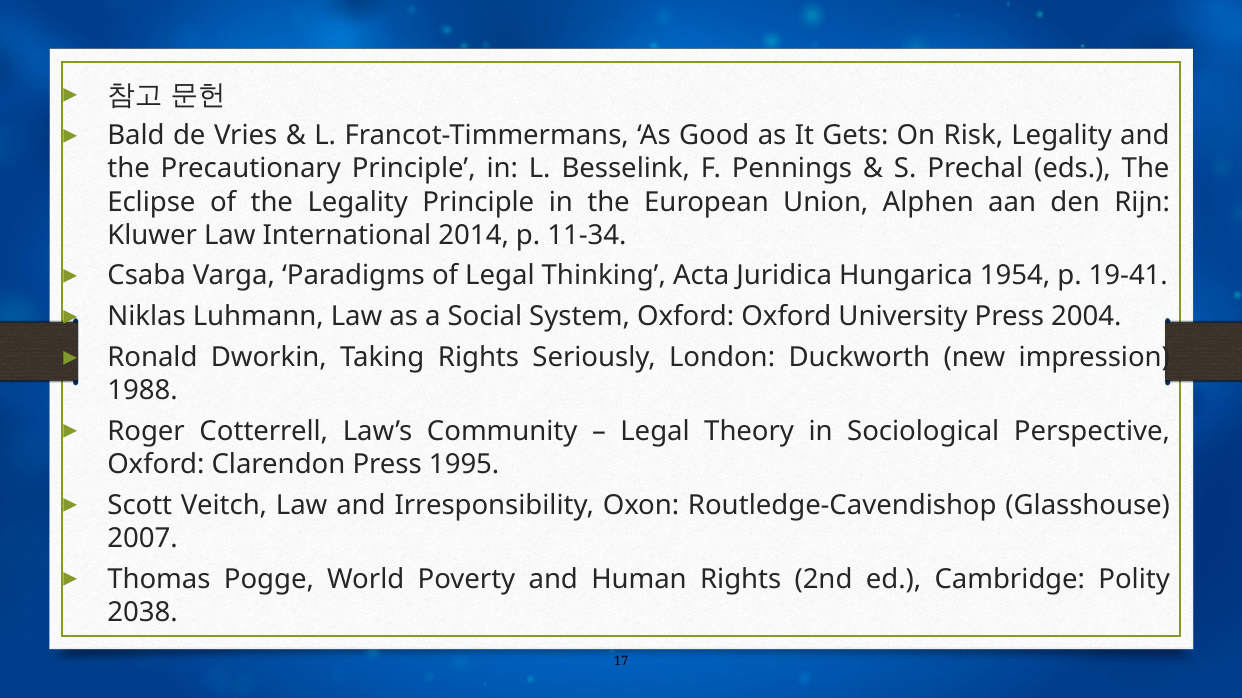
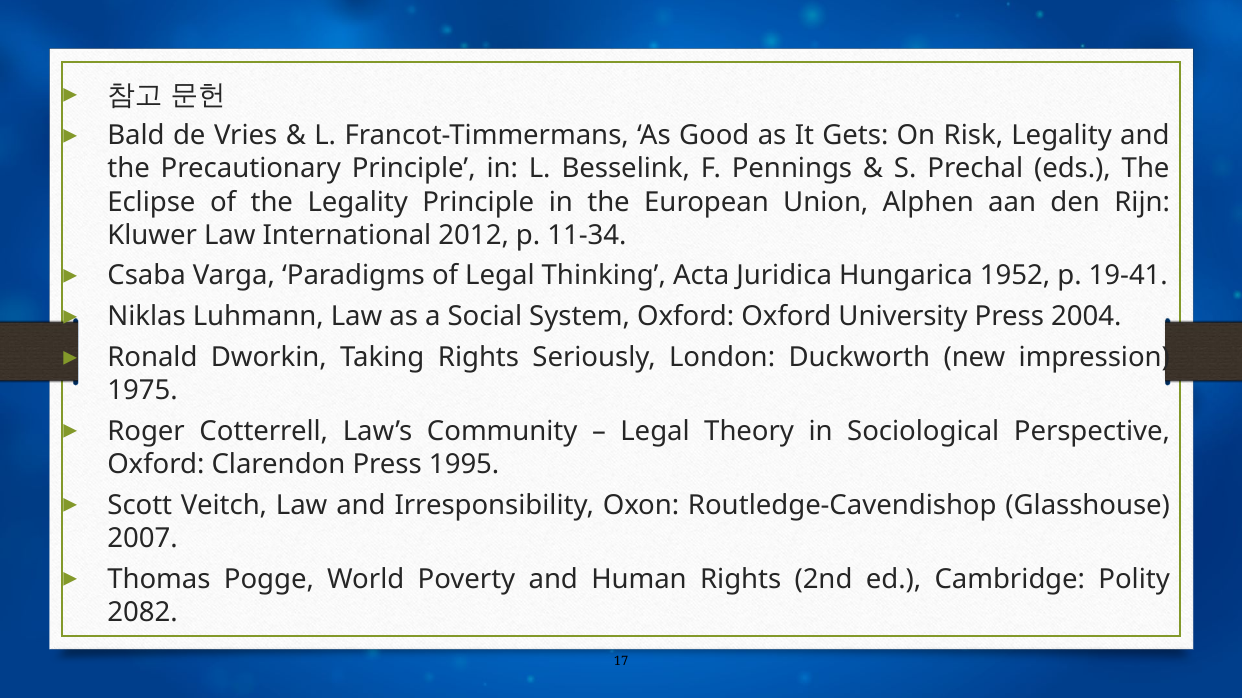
2014: 2014 -> 2012
1954: 1954 -> 1952
1988: 1988 -> 1975
2038: 2038 -> 2082
